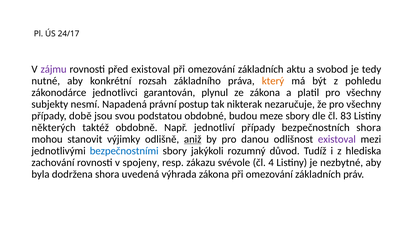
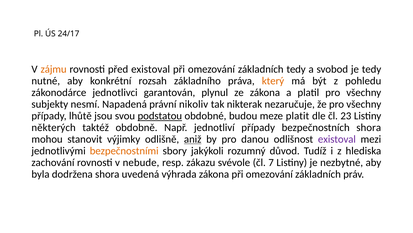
zájmu colour: purple -> orange
základních aktu: aktu -> tedy
postup: postup -> nikoliv
době: době -> lhůtě
podstatou underline: none -> present
meze sbory: sbory -> platit
83: 83 -> 23
bezpečnostními colour: blue -> orange
spojeny: spojeny -> nebude
4: 4 -> 7
